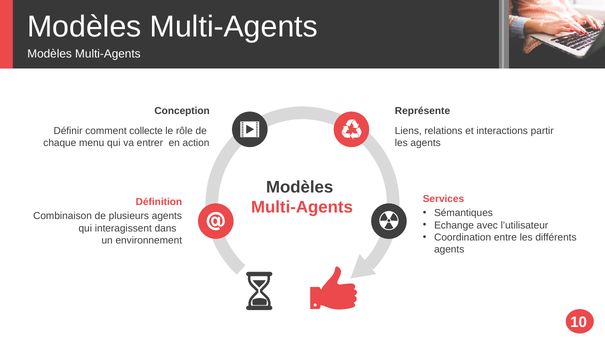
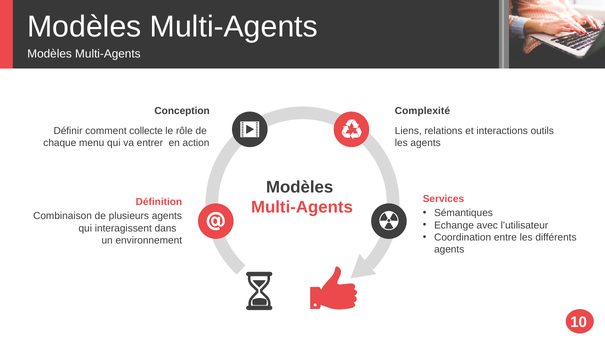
Représente: Représente -> Complexité
partir: partir -> outils
